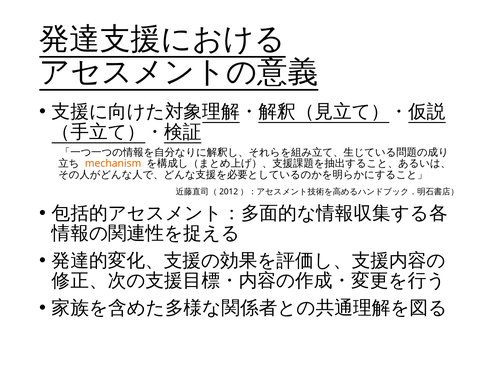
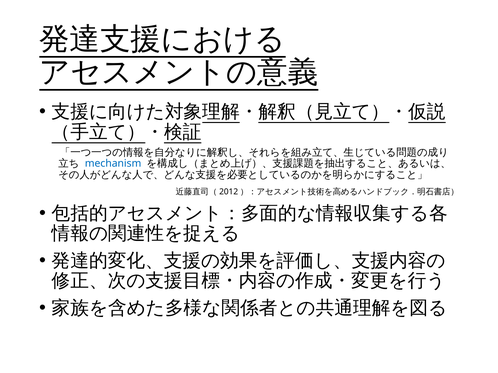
mechanism colour: orange -> blue
